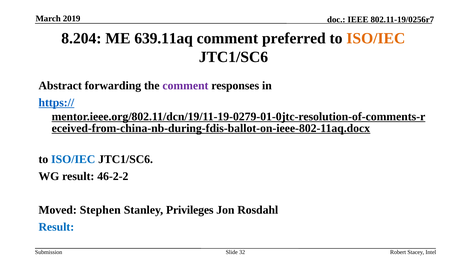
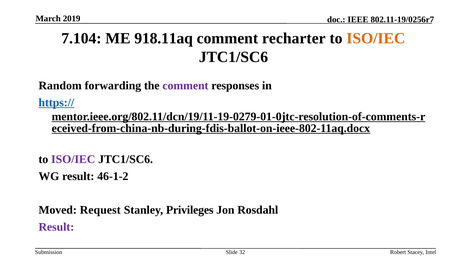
8.204: 8.204 -> 7.104
639.11aq: 639.11aq -> 918.11aq
preferred: preferred -> recharter
Abstract: Abstract -> Random
ISO/IEC at (73, 159) colour: blue -> purple
46-2-2: 46-2-2 -> 46-1-2
Stephen: Stephen -> Request
Result at (56, 227) colour: blue -> purple
